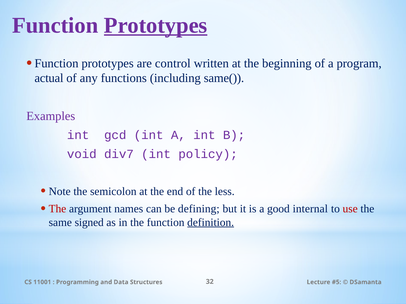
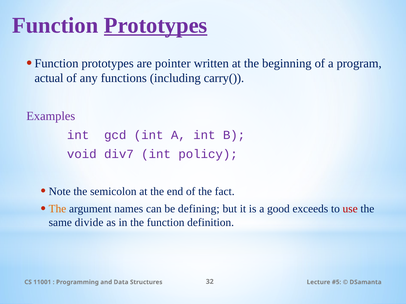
control: control -> pointer
same(: same( -> carry(
less: less -> fact
The at (57, 209) colour: red -> orange
internal: internal -> exceeds
signed: signed -> divide
definition underline: present -> none
